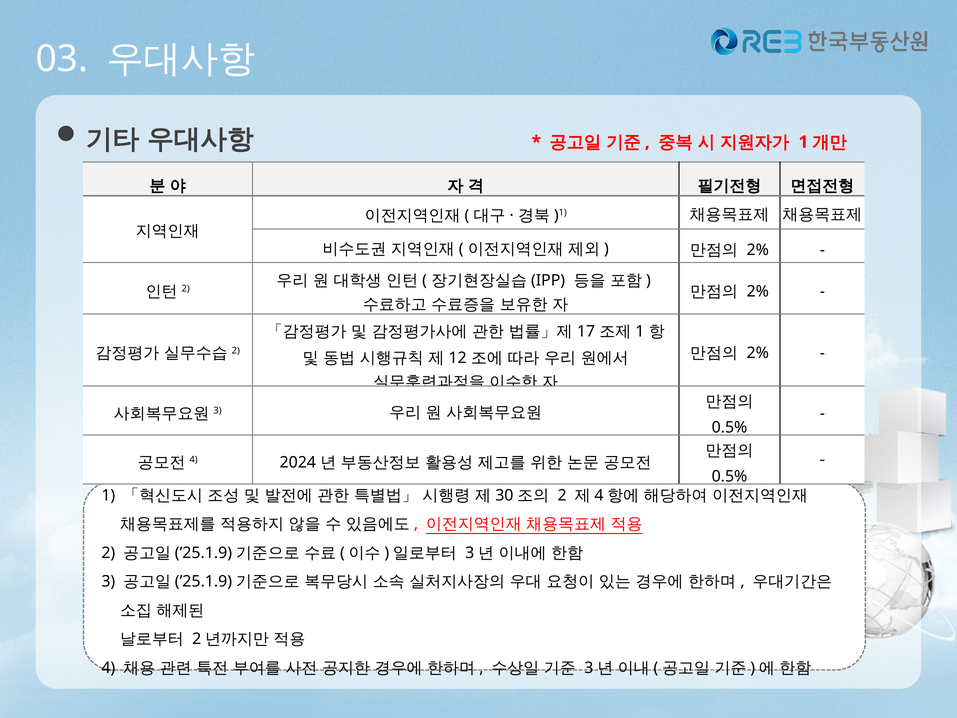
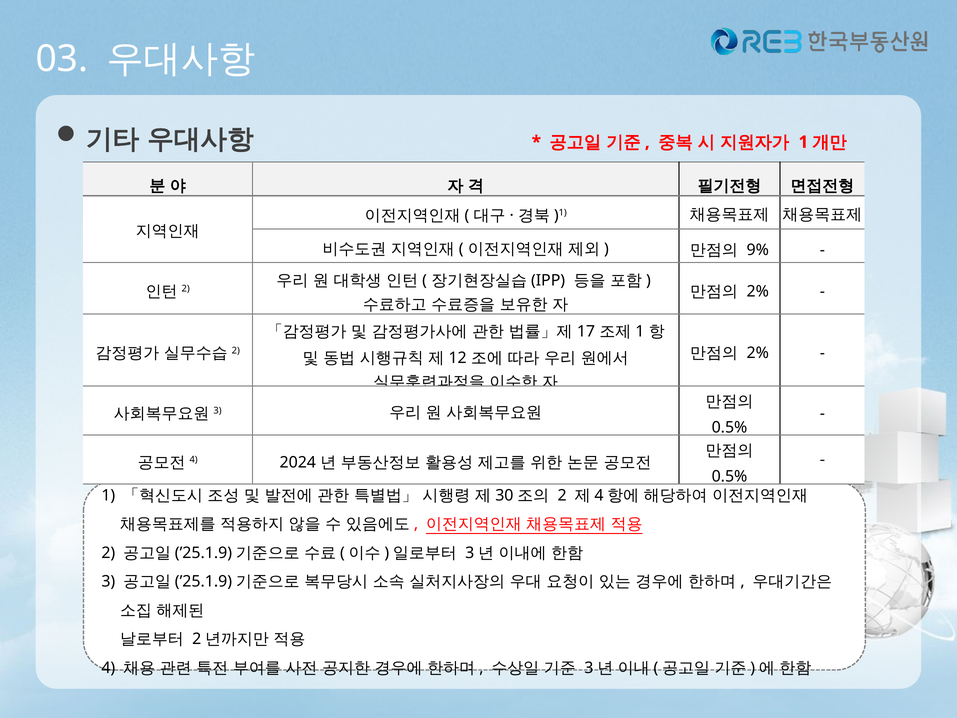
2% at (758, 250): 2% -> 9%
